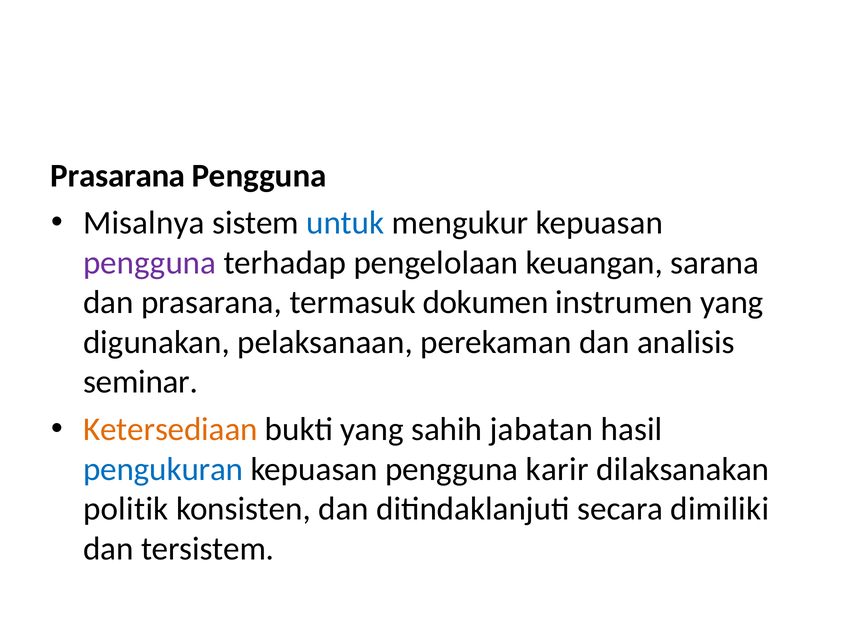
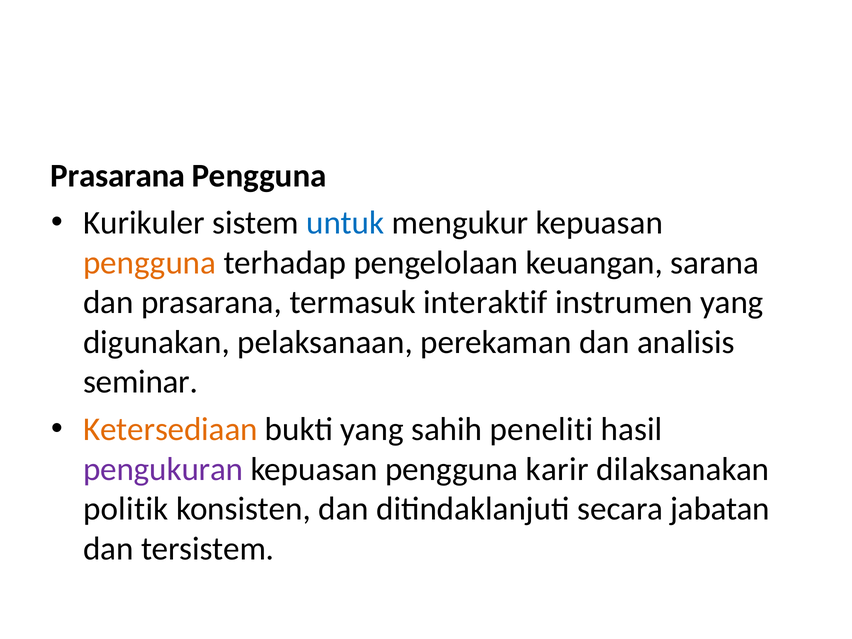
Misalnya: Misalnya -> Kurikuler
pengguna at (150, 263) colour: purple -> orange
dokumen: dokumen -> interaktif
jabatan: jabatan -> peneliti
pengukuran colour: blue -> purple
dimiliki: dimiliki -> jabatan
